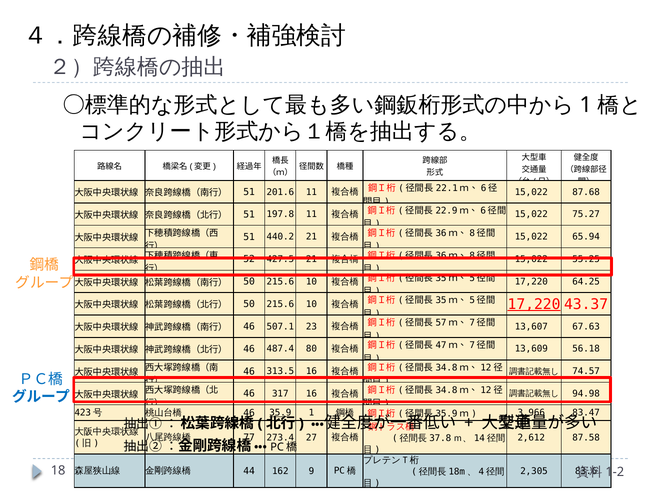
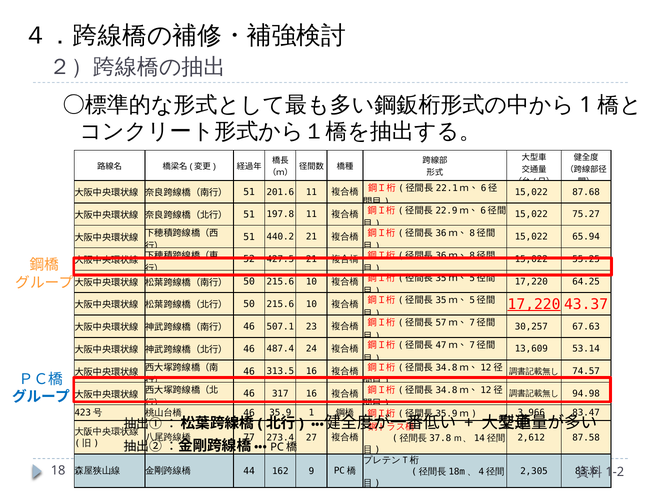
13,607: 13,607 -> 30,257
56.18: 56.18 -> 53.14
80: 80 -> 24
35.9 underline: present -> none
